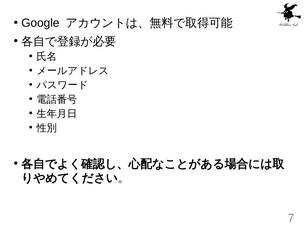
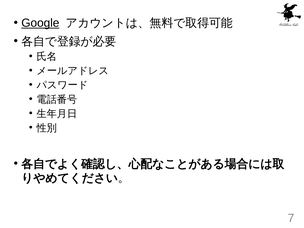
Google underline: none -> present
